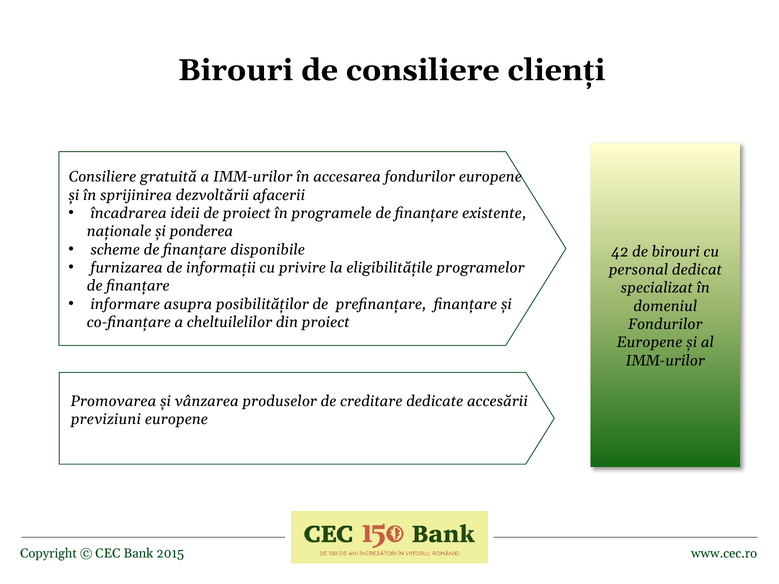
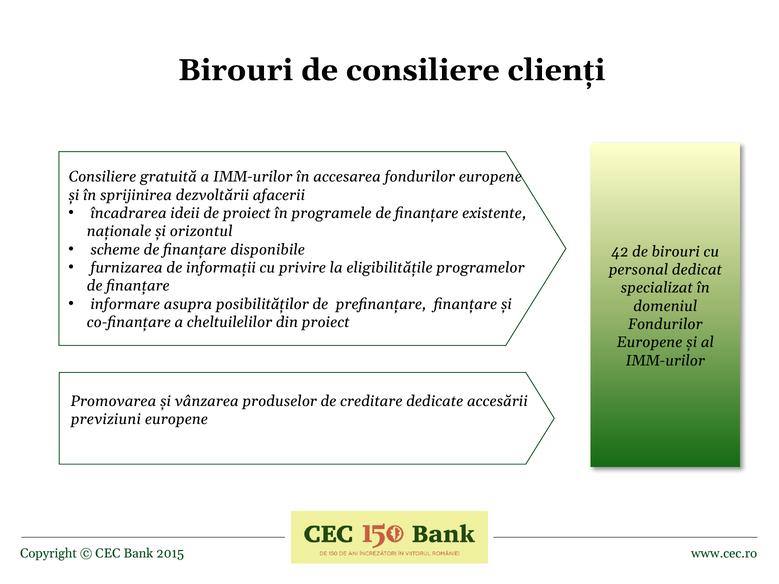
ponderea: ponderea -> orizontul
